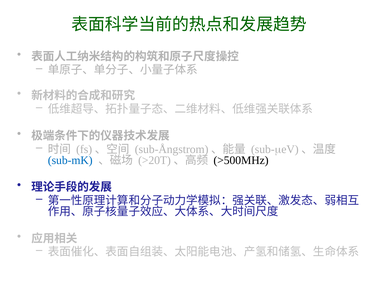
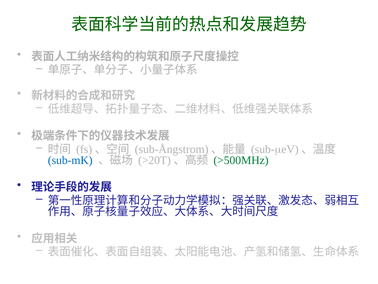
>500MHz colour: black -> green
